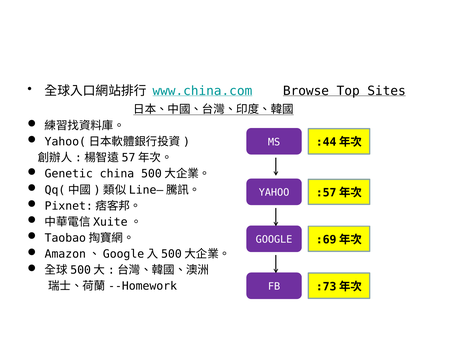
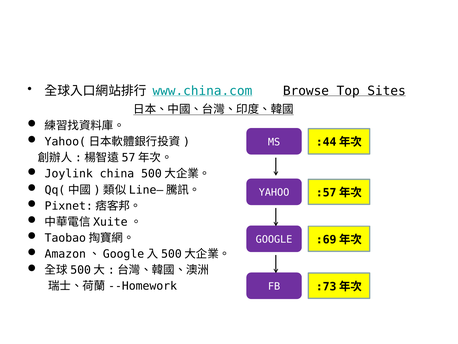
Genetic: Genetic -> Joylink
